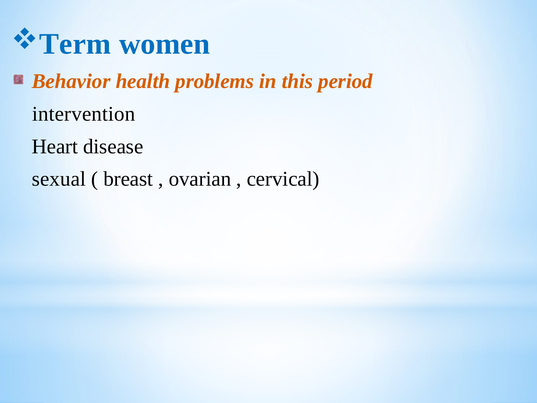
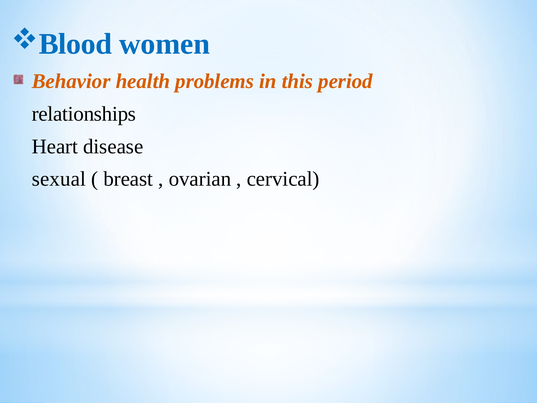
Term: Term -> Blood
intervention: intervention -> relationships
